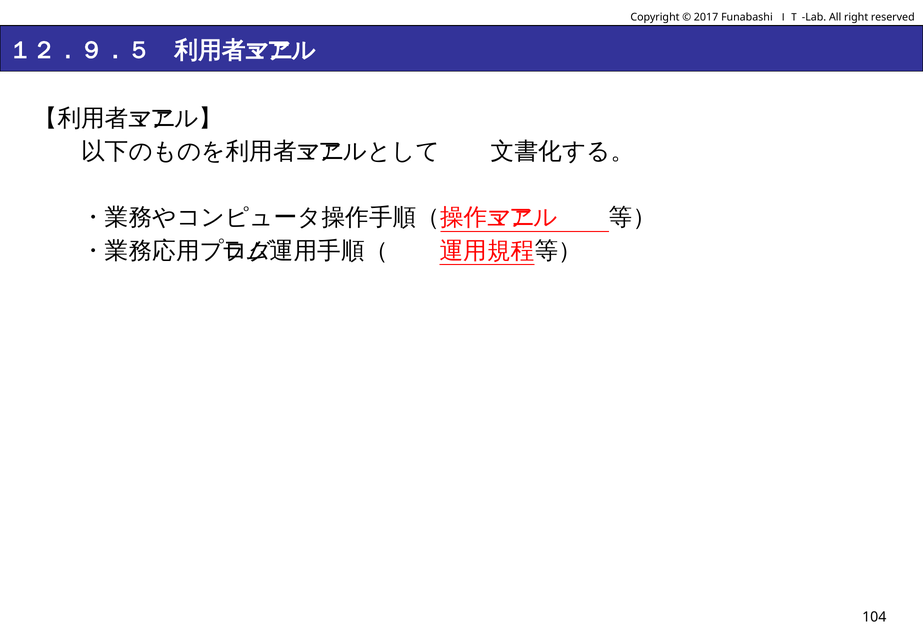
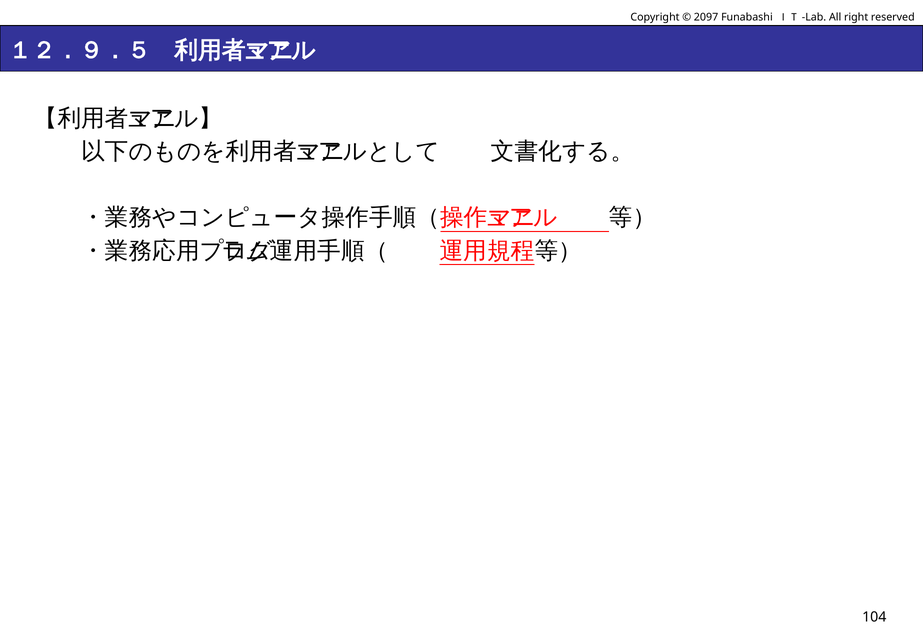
2017: 2017 -> 2097
